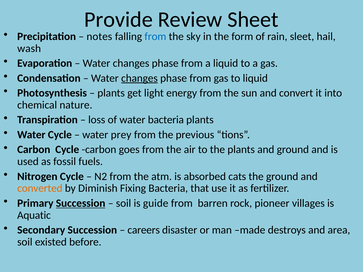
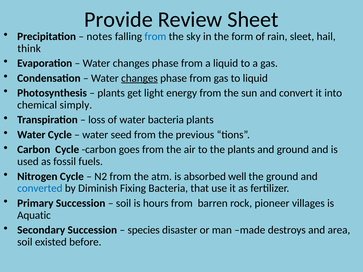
wash: wash -> think
nature: nature -> simply
prey: prey -> seed
cats: cats -> well
converted colour: orange -> blue
Succession at (81, 203) underline: present -> none
guide: guide -> hours
careers: careers -> species
